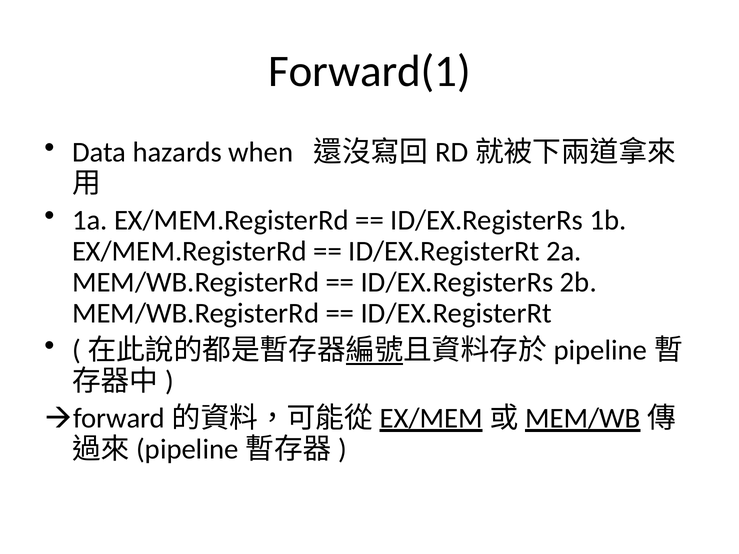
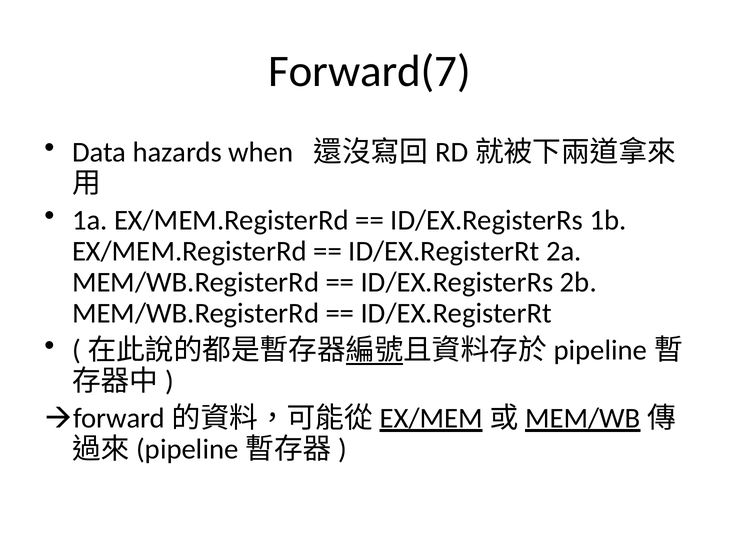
Forward(1: Forward(1 -> Forward(7
